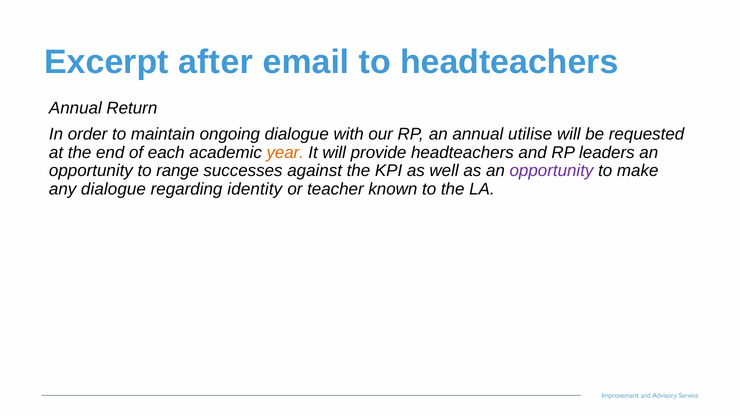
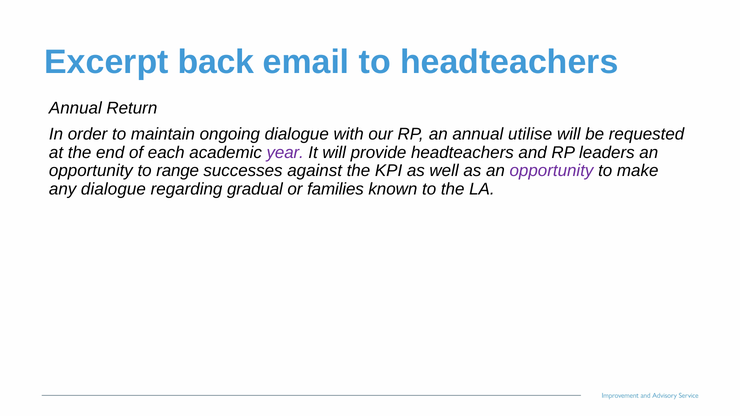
after: after -> back
year colour: orange -> purple
identity: identity -> gradual
teacher: teacher -> families
